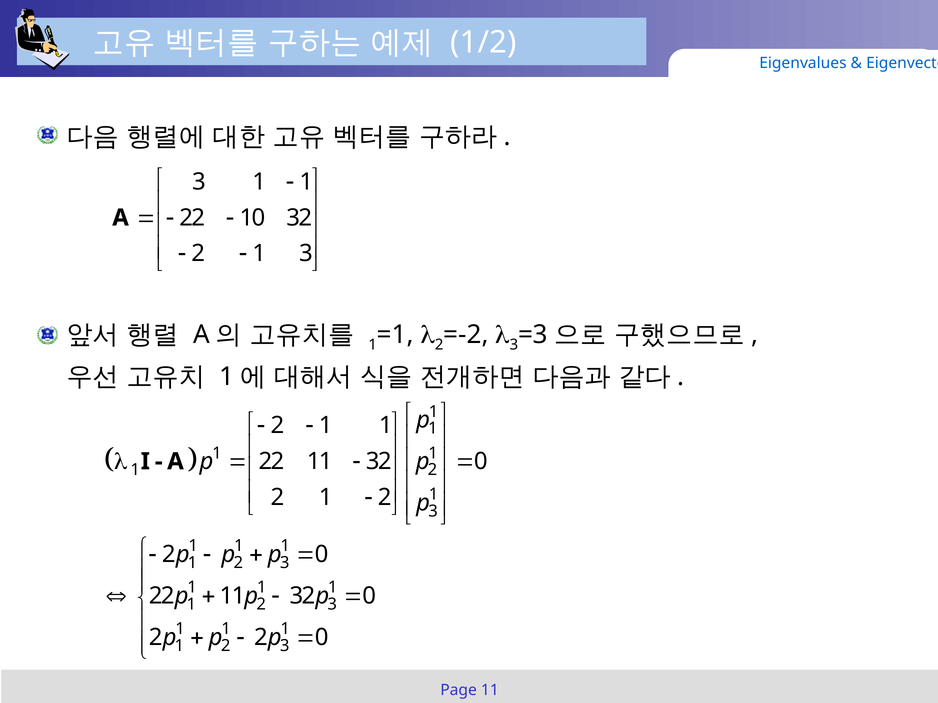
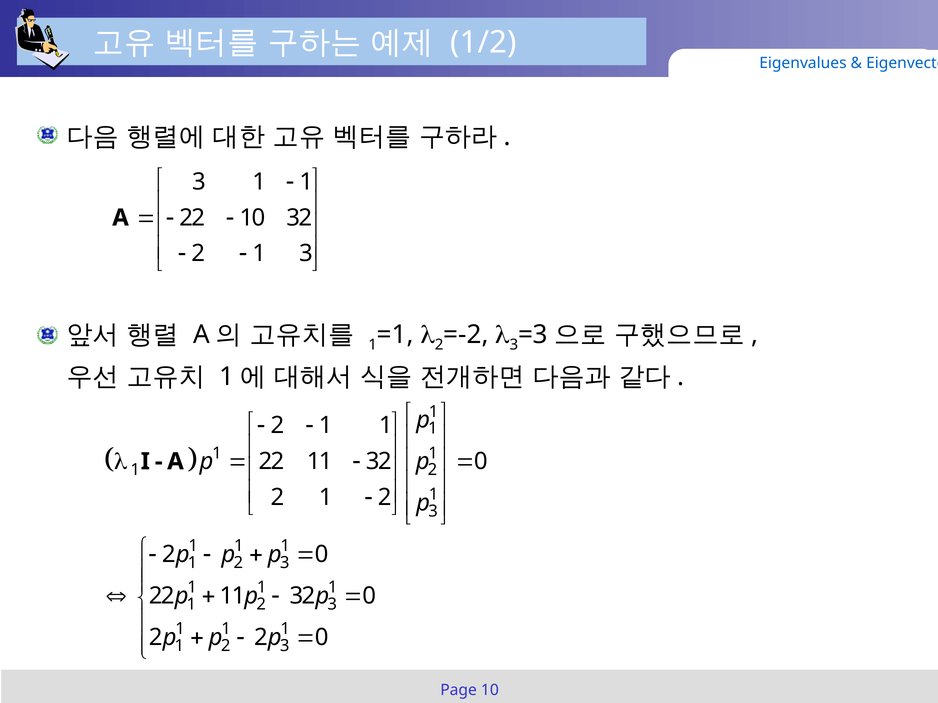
Page 11: 11 -> 10
